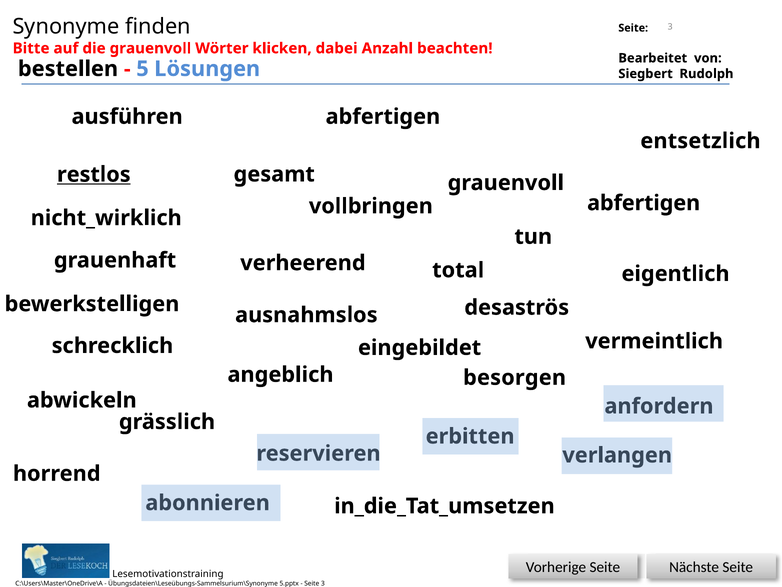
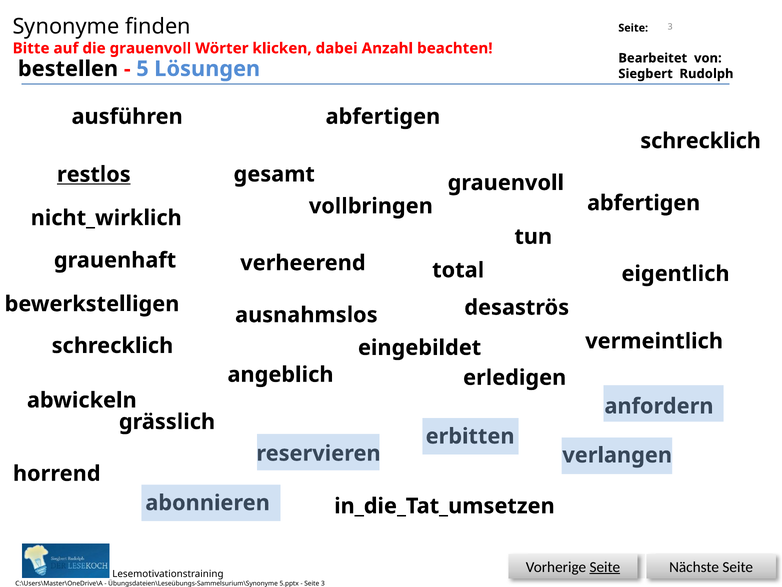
entsetzlich at (700, 141): entsetzlich -> schrecklich
besorgen: besorgen -> erledigen
Seite at (605, 567) underline: none -> present
